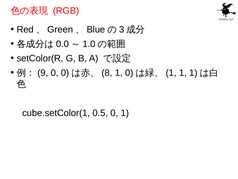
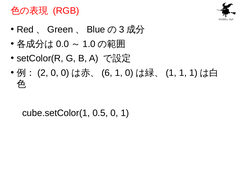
9: 9 -> 2
8: 8 -> 6
